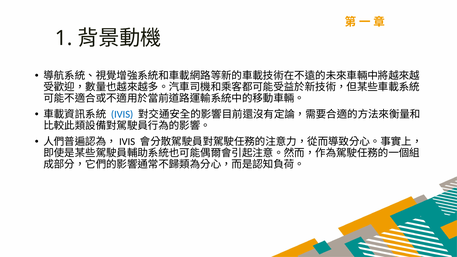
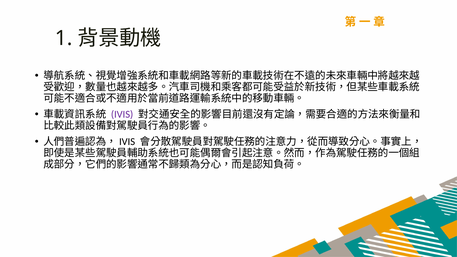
IVIS colour: blue -> purple
